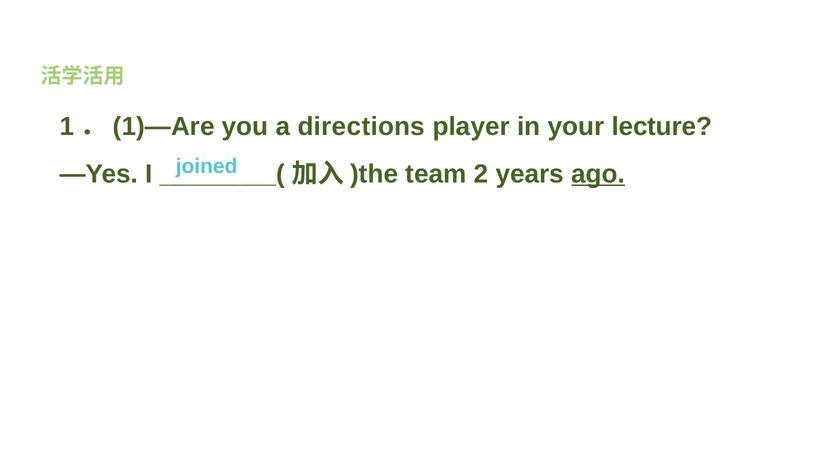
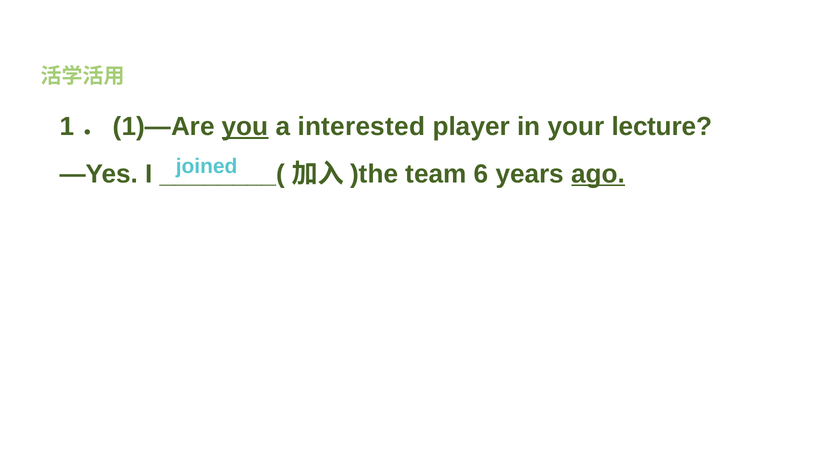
you underline: none -> present
directions: directions -> interested
2: 2 -> 6
